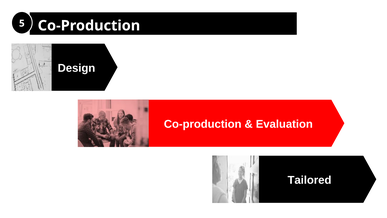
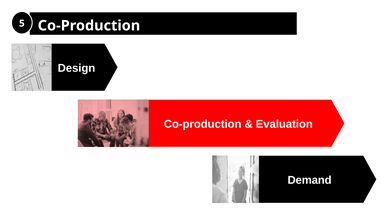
Tailored: Tailored -> Demand
